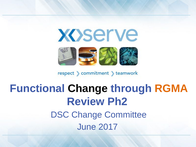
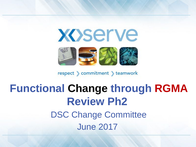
RGMA colour: orange -> red
